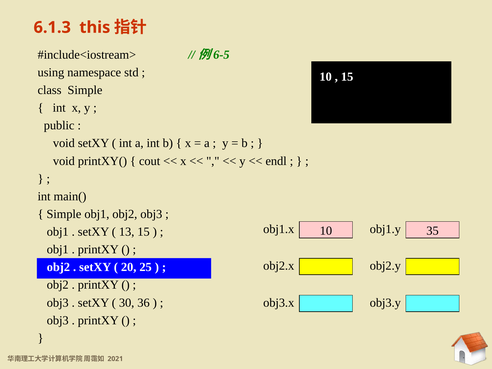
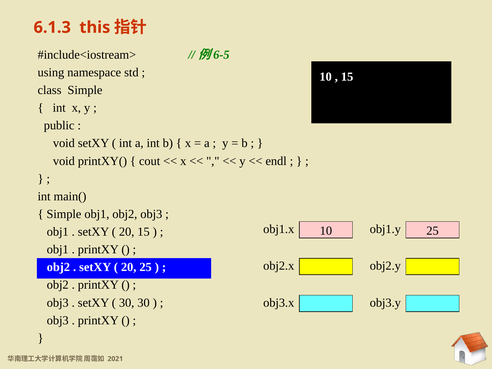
10 35: 35 -> 25
13 at (127, 232): 13 -> 20
30 36: 36 -> 30
